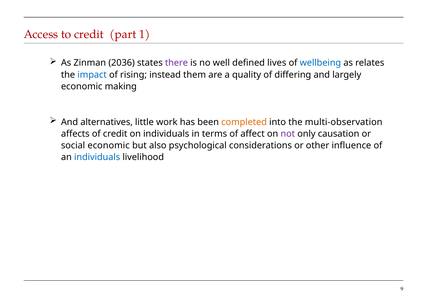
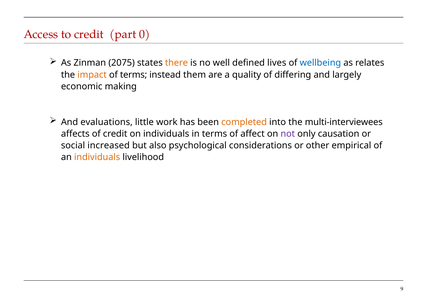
1: 1 -> 0
2036: 2036 -> 2075
there colour: purple -> orange
impact colour: blue -> orange
of rising: rising -> terms
alternatives: alternatives -> evaluations
multi-observation: multi-observation -> multi-interviewees
social economic: economic -> increased
influence: influence -> empirical
individuals at (97, 157) colour: blue -> orange
